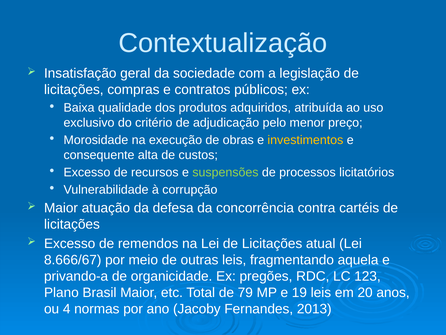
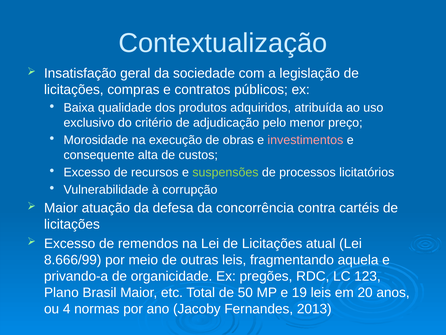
investimentos colour: yellow -> pink
8.666/67: 8.666/67 -> 8.666/99
79: 79 -> 50
